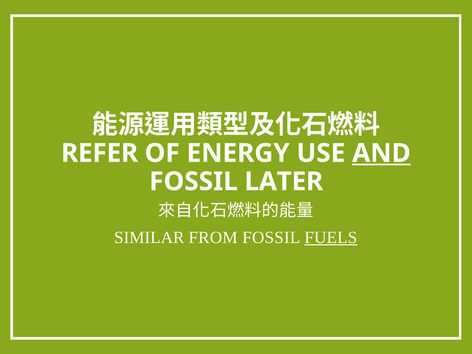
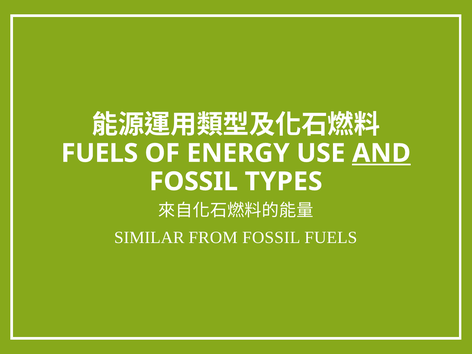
REFER at (100, 153): REFER -> FUELS
LATER: LATER -> TYPES
FUELS at (331, 238) underline: present -> none
